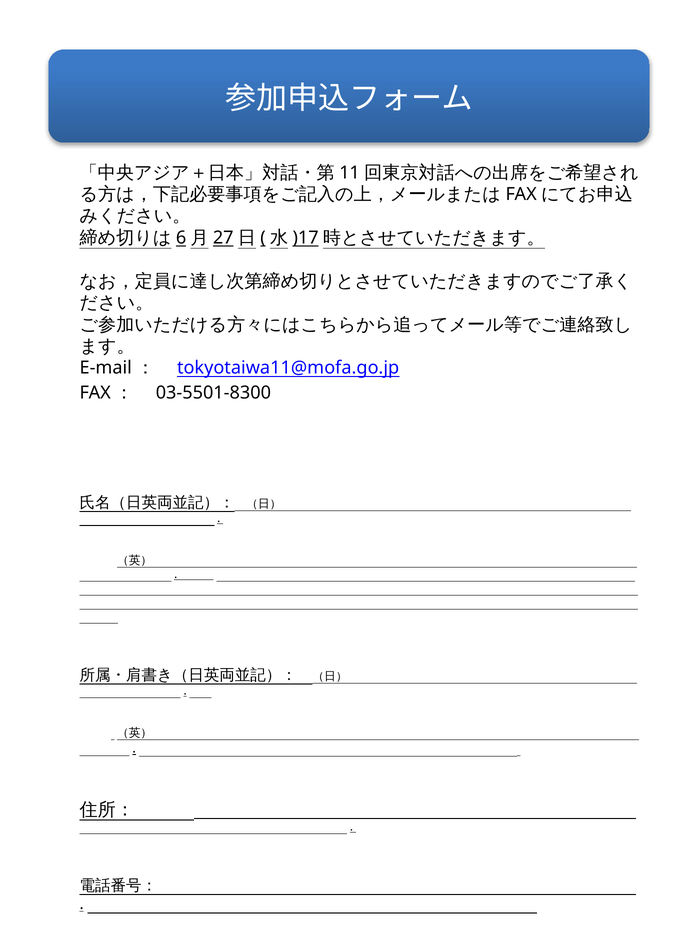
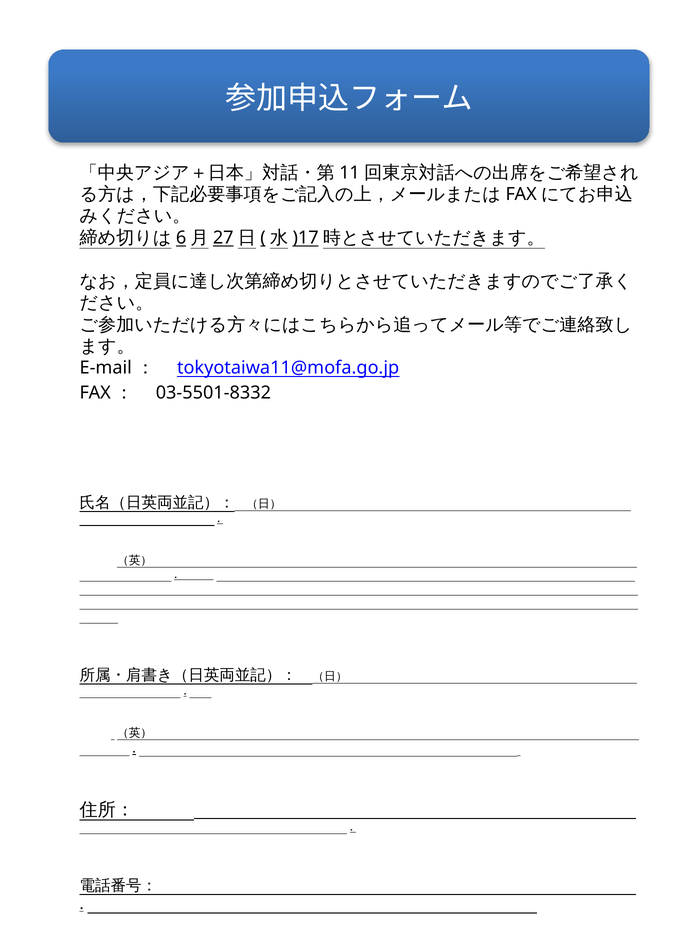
03-5501-8300: 03-5501-8300 -> 03-5501-8332
